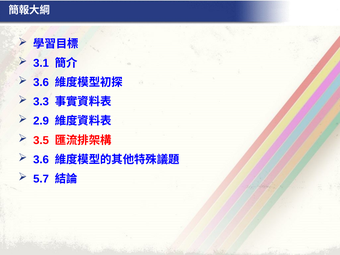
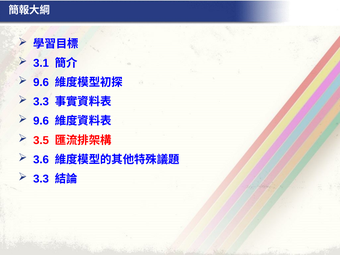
3.6 at (41, 82): 3.6 -> 9.6
2.9 at (41, 121): 2.9 -> 9.6
5.7 at (41, 179): 5.7 -> 3.3
